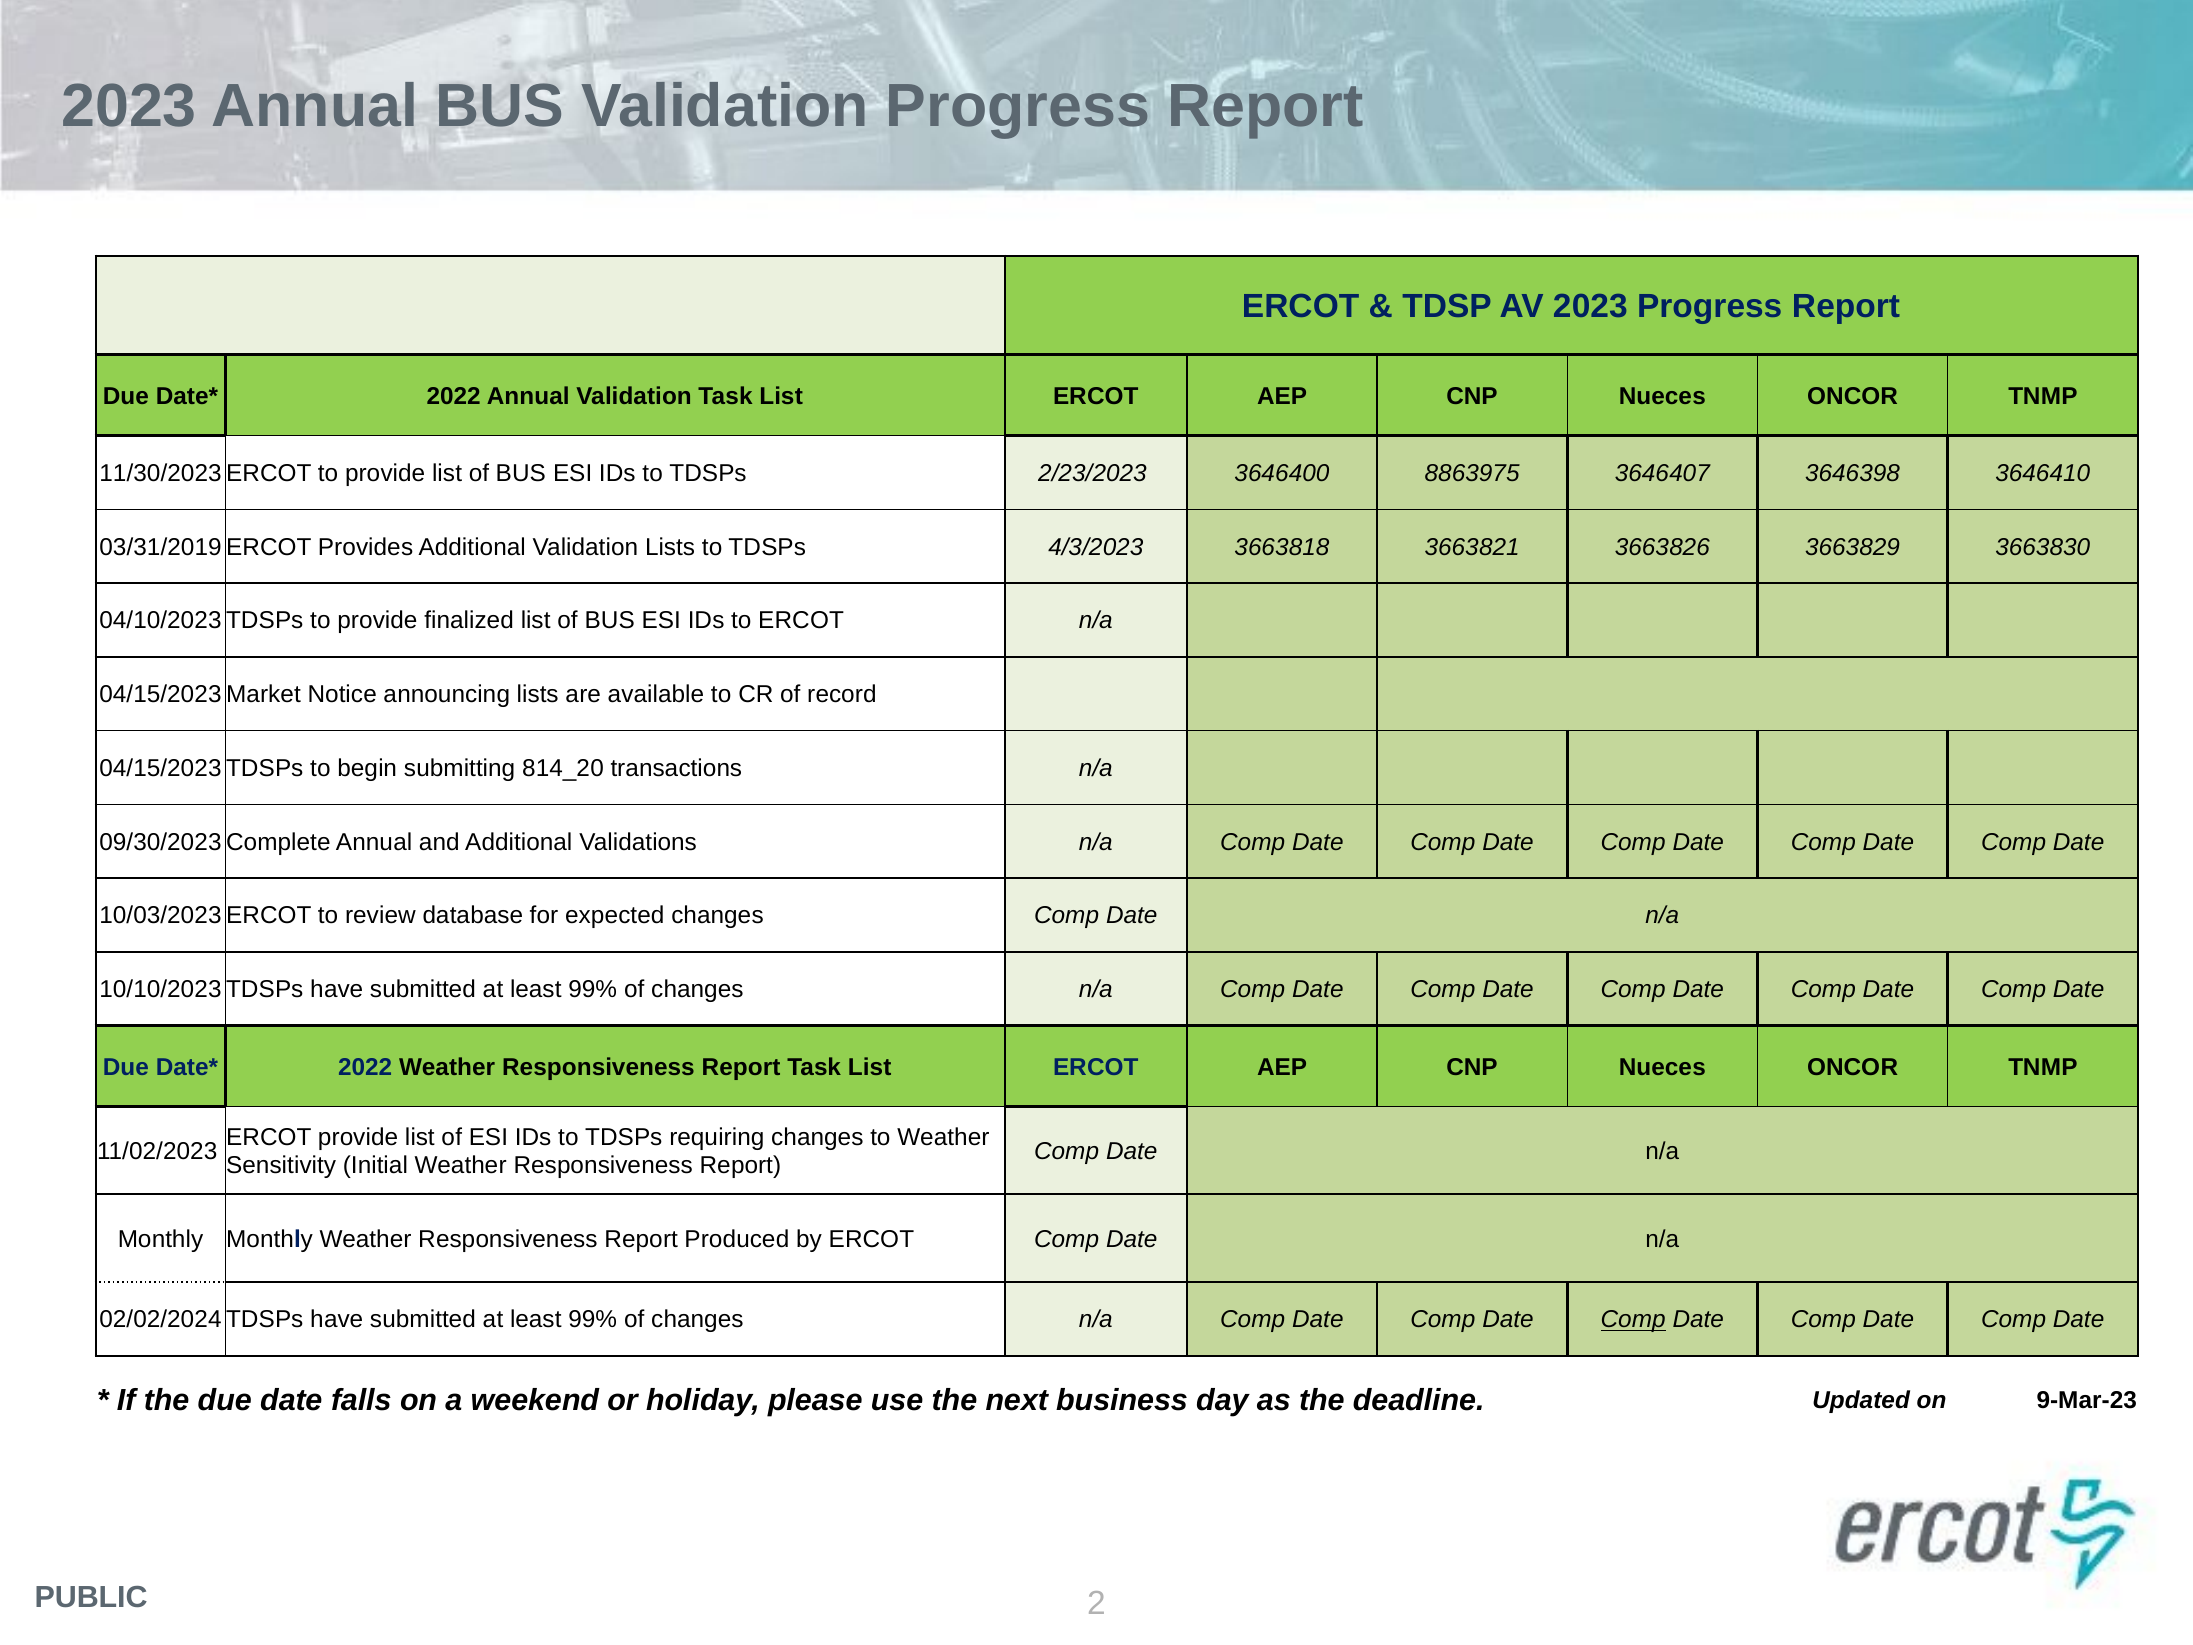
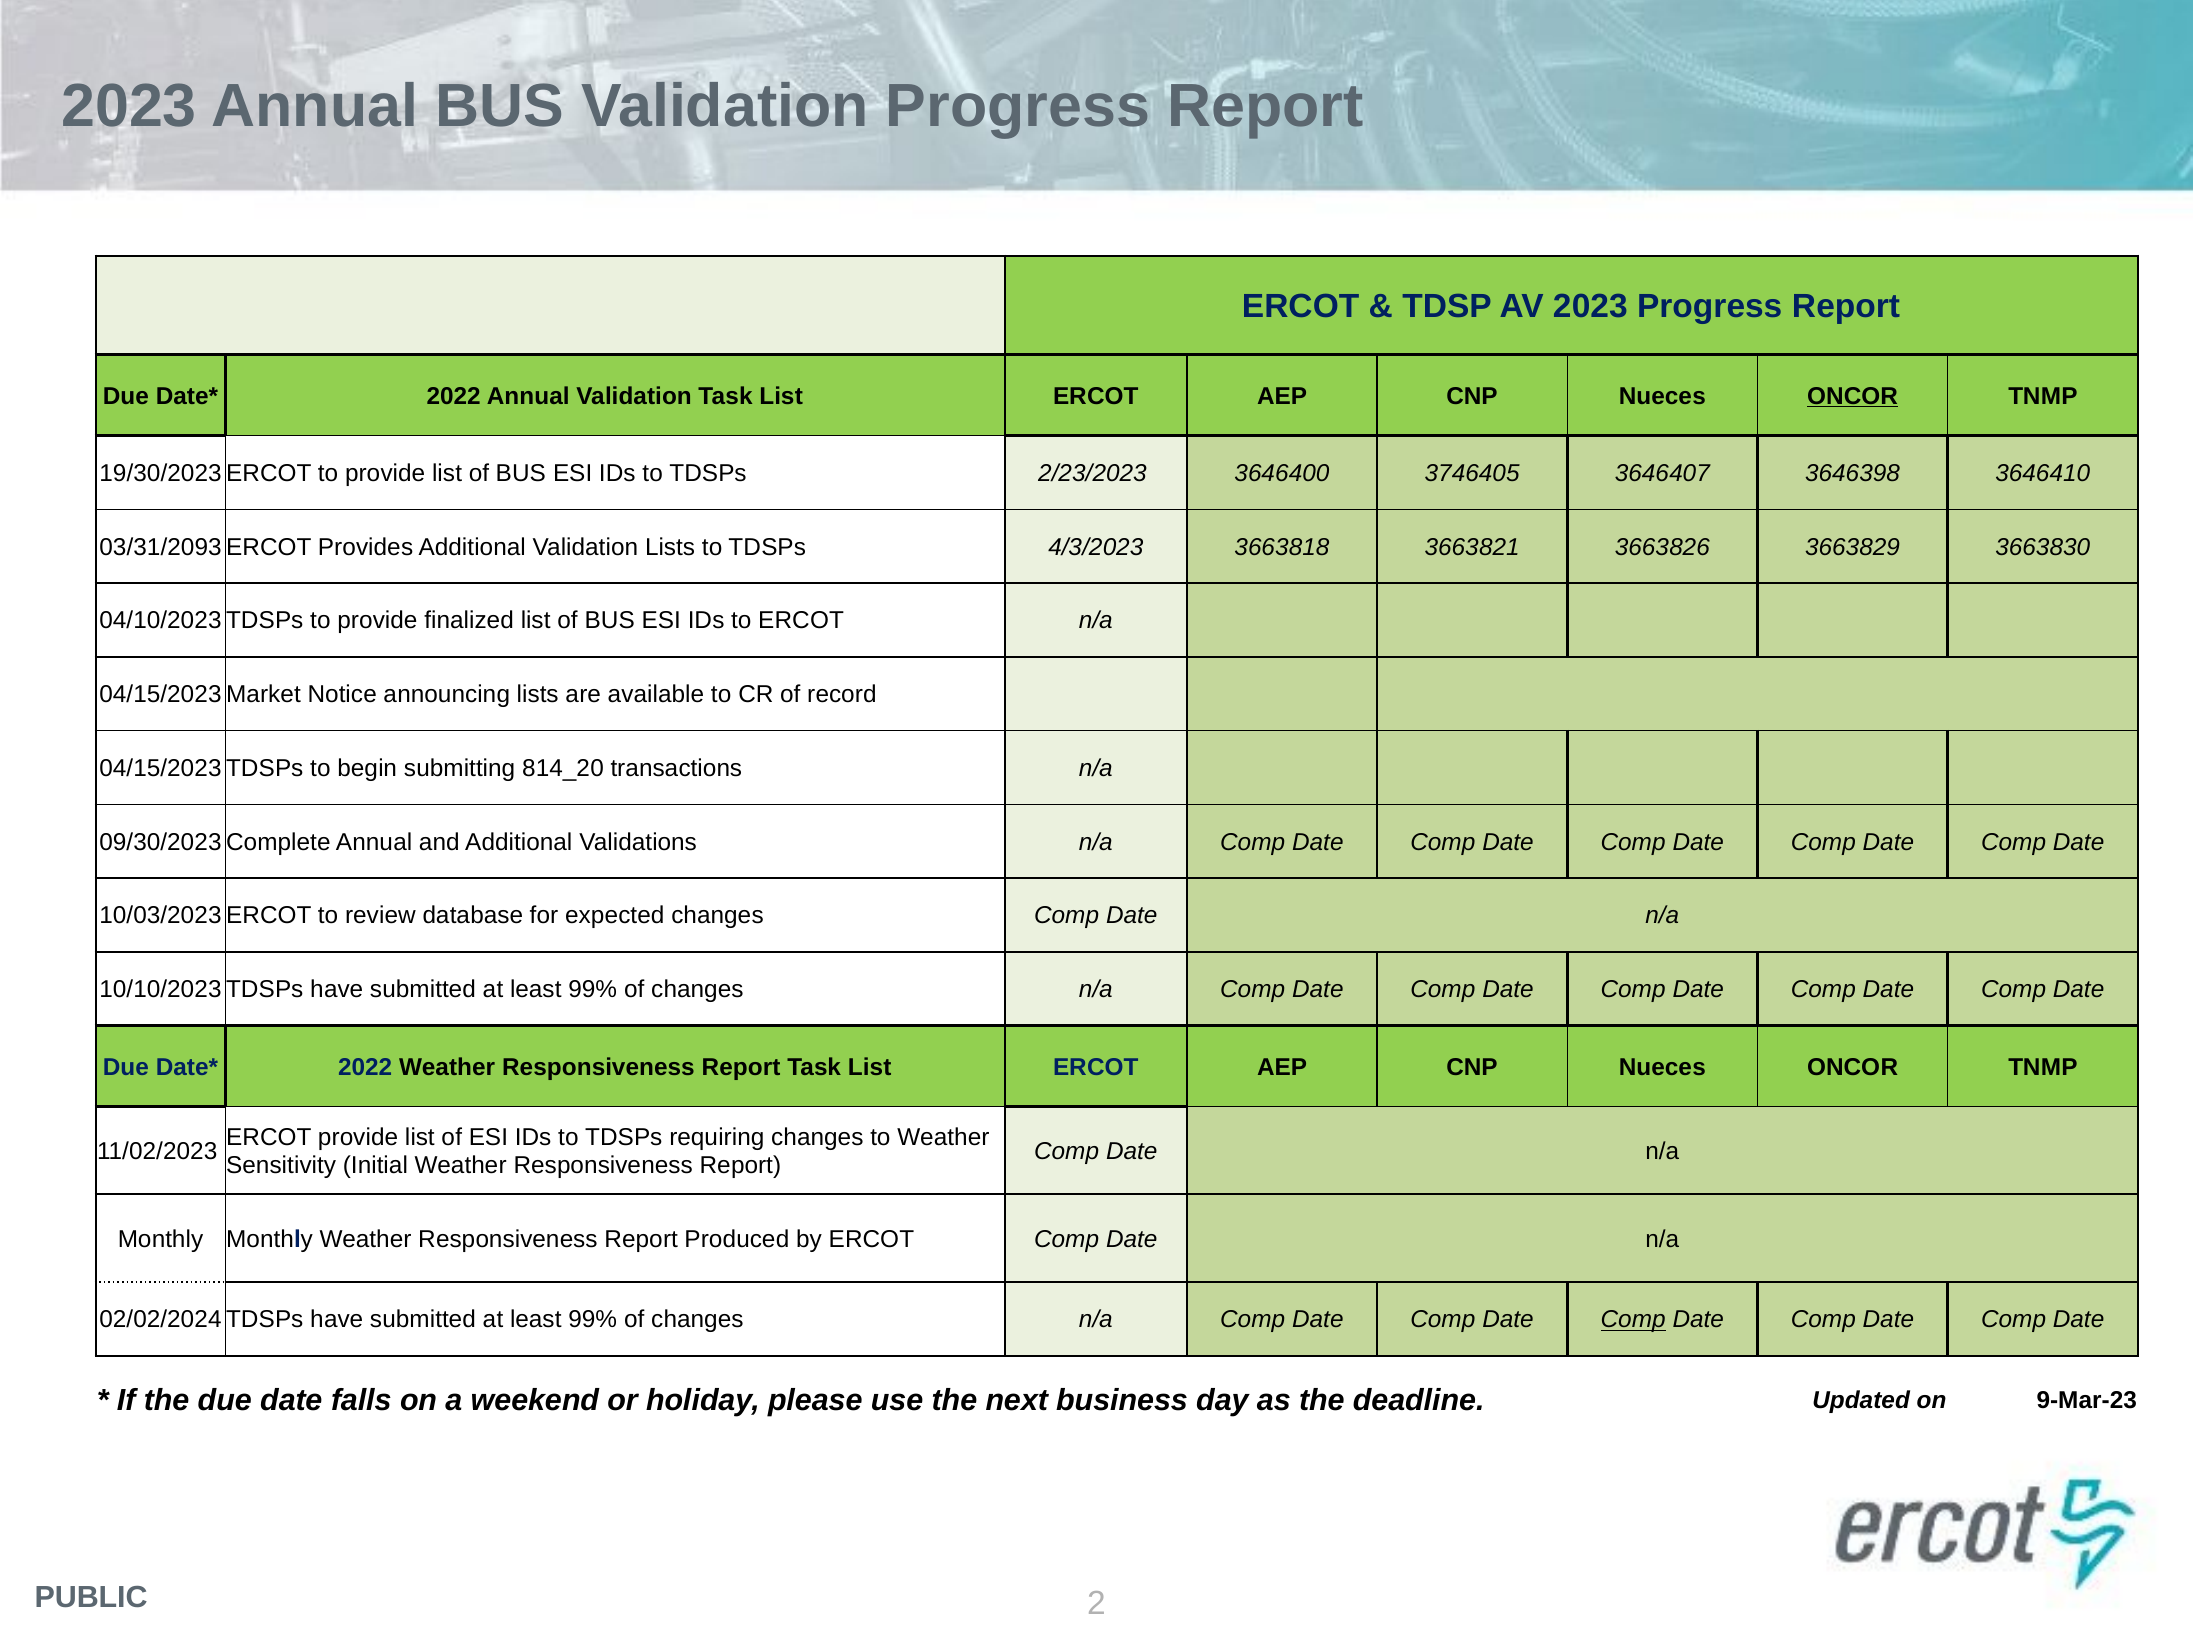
ONCOR at (1853, 396) underline: none -> present
11/30/2023: 11/30/2023 -> 19/30/2023
8863975: 8863975 -> 3746405
03/31/2019: 03/31/2019 -> 03/31/2093
